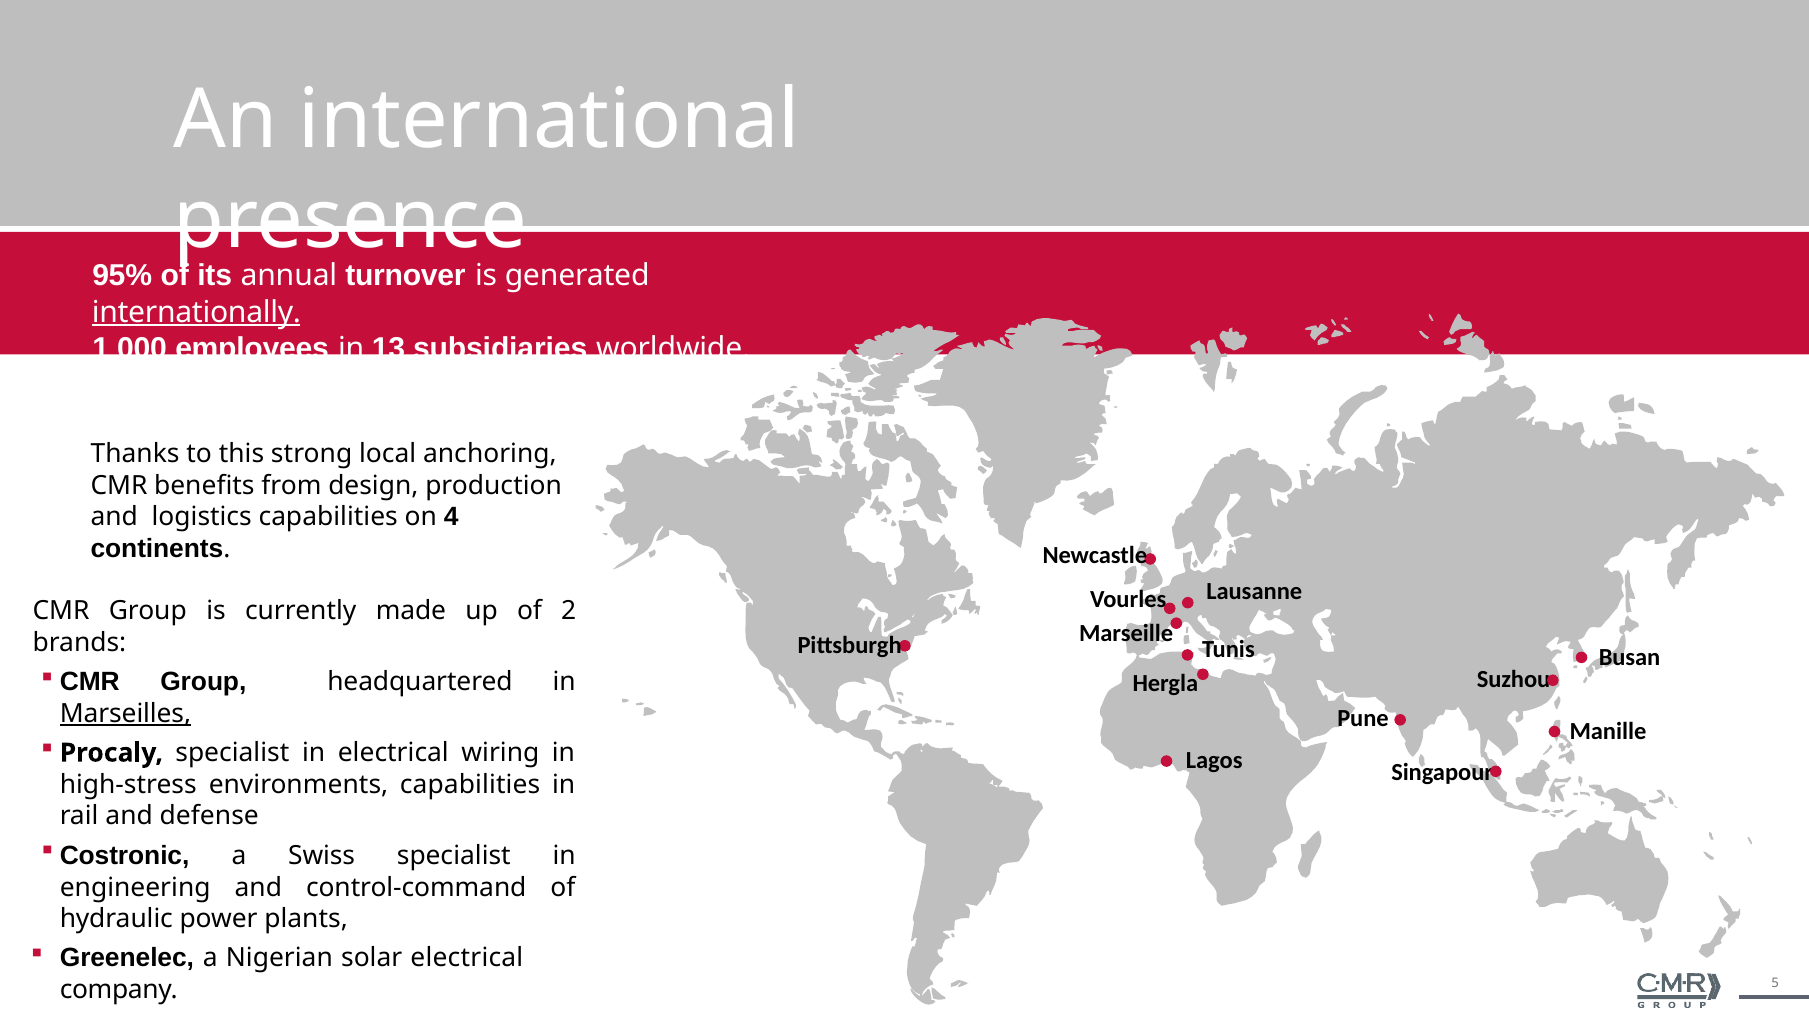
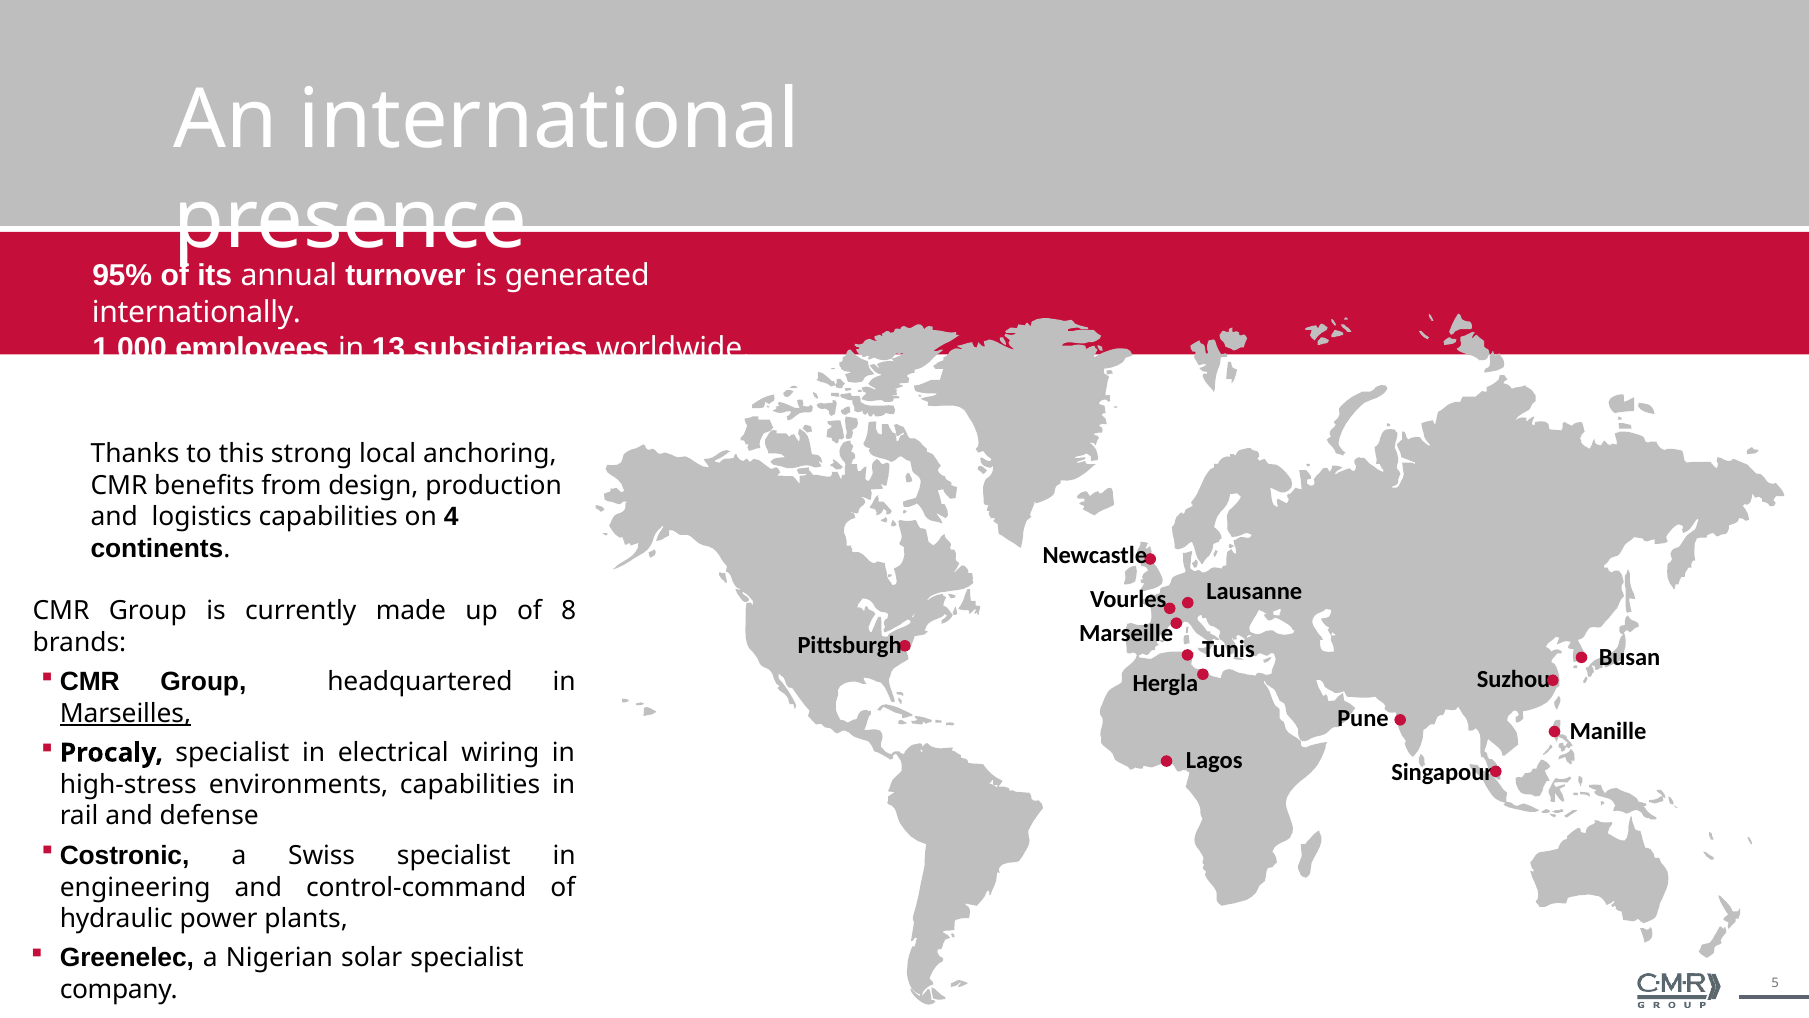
internationally underline: present -> none
2: 2 -> 8
solar electrical: electrical -> specialist
